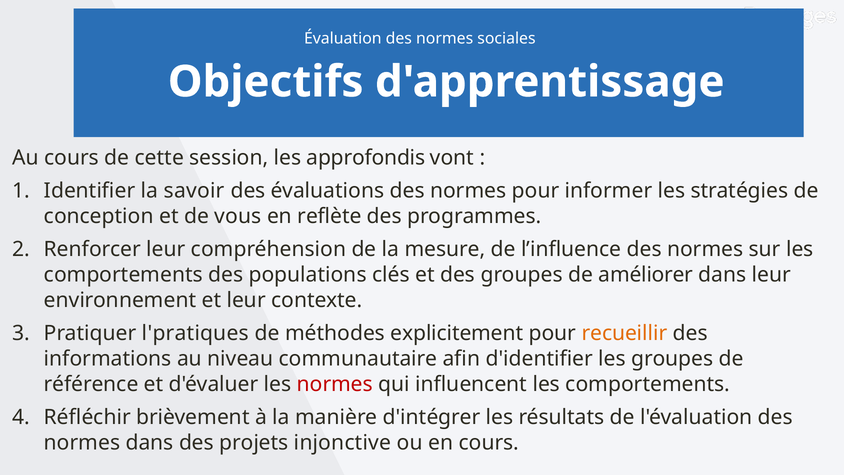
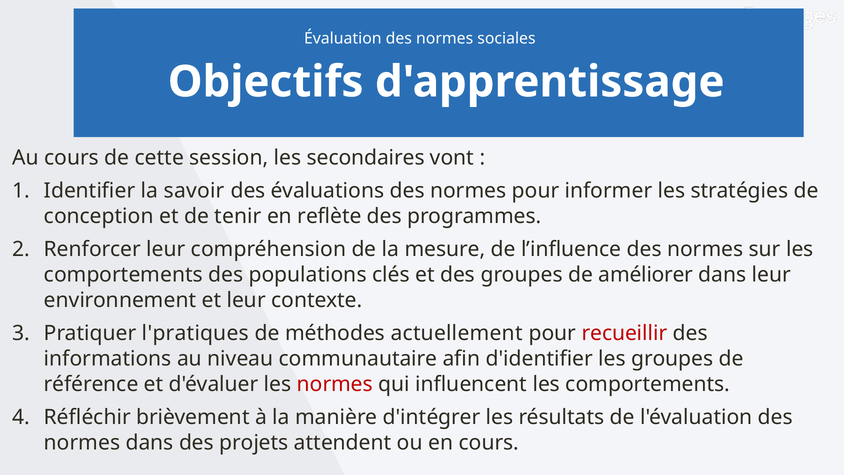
approfondis: approfondis -> secondaires
vous: vous -> tenir
explicitement: explicitement -> actuellement
recueillir colour: orange -> red
injonctive: injonctive -> attendent
